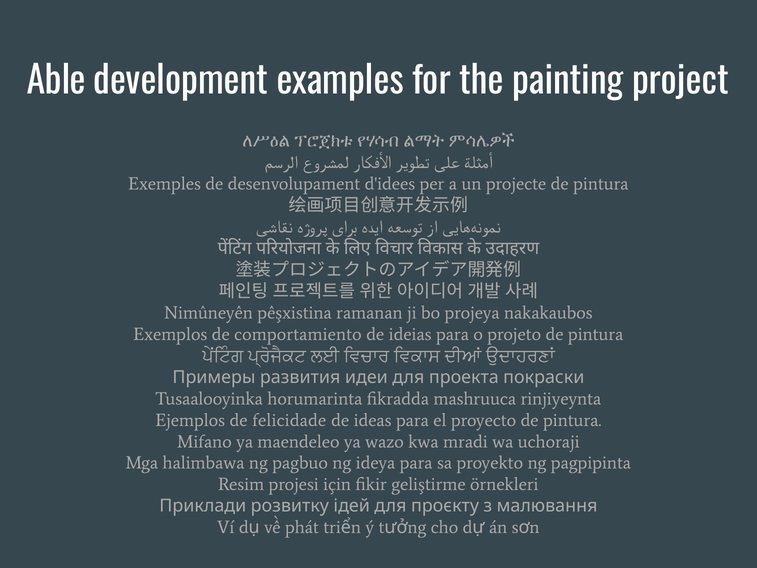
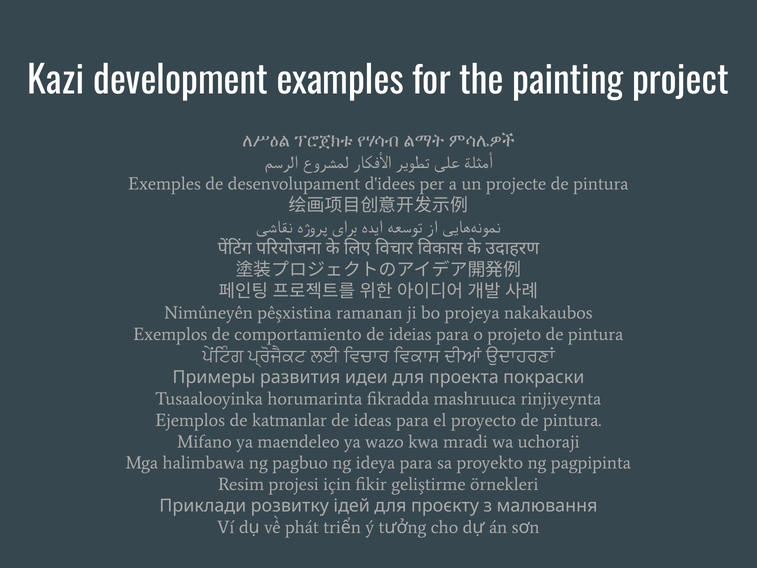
Able: Able -> Kazi
felicidade: felicidade -> katmanlar
